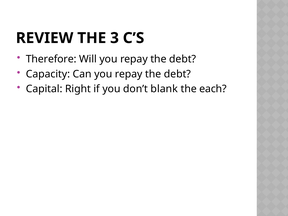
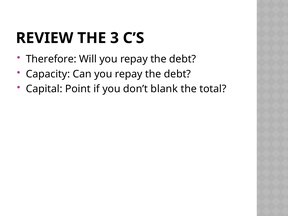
Right: Right -> Point
each: each -> total
